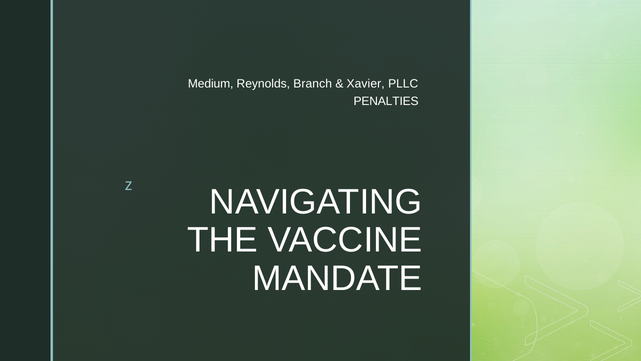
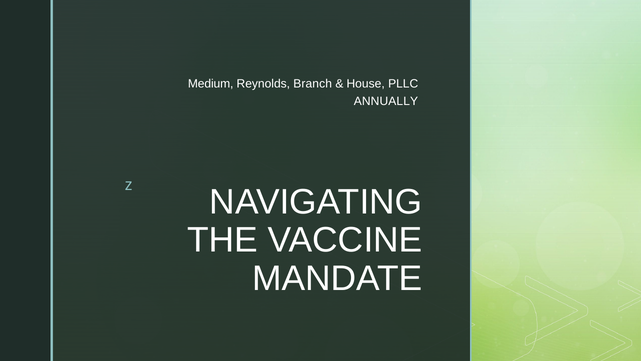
Xavier: Xavier -> House
PENALTIES: PENALTIES -> ANNUALLY
